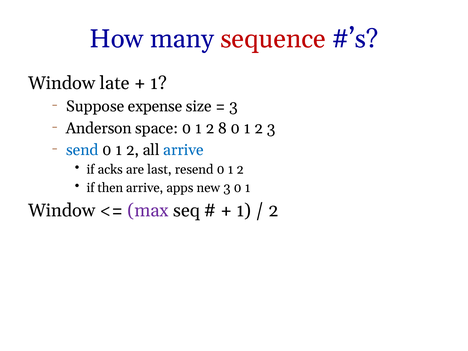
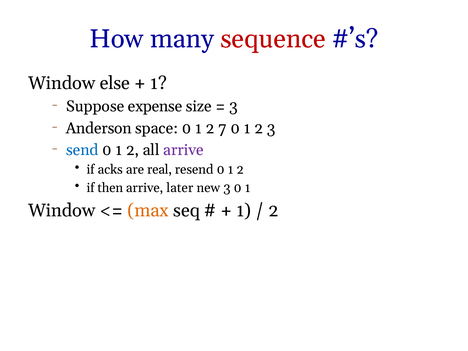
late: late -> else
8: 8 -> 7
arrive at (183, 150) colour: blue -> purple
last: last -> real
apps: apps -> later
max colour: purple -> orange
